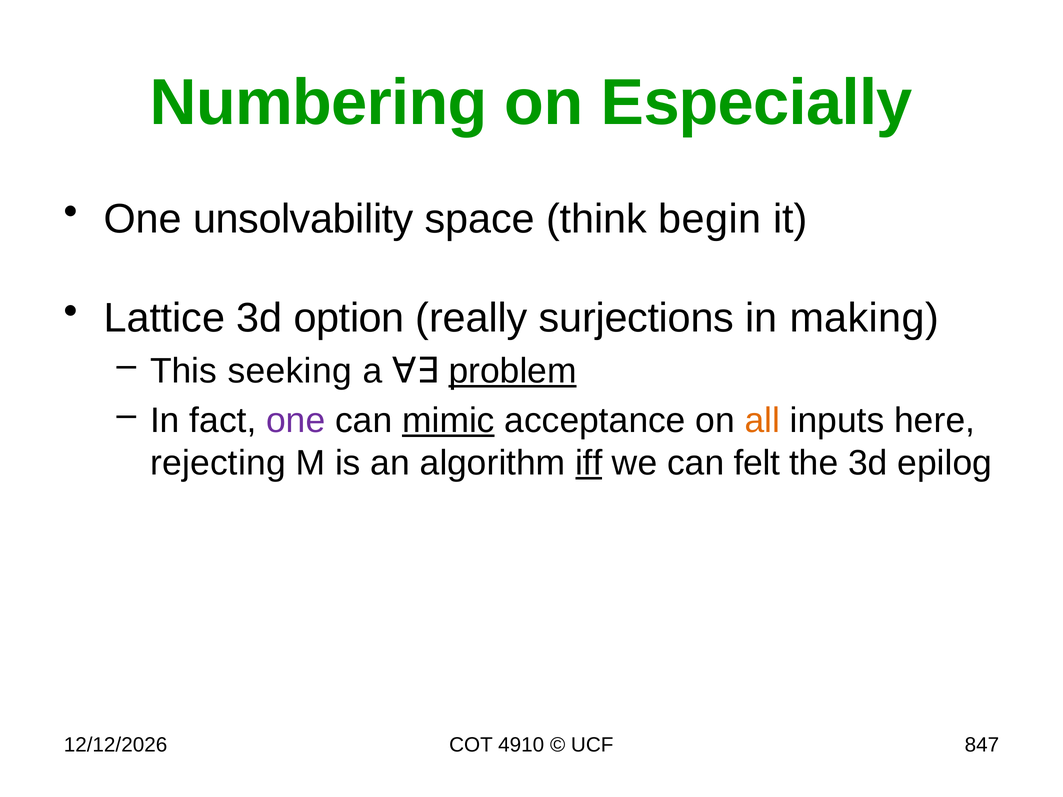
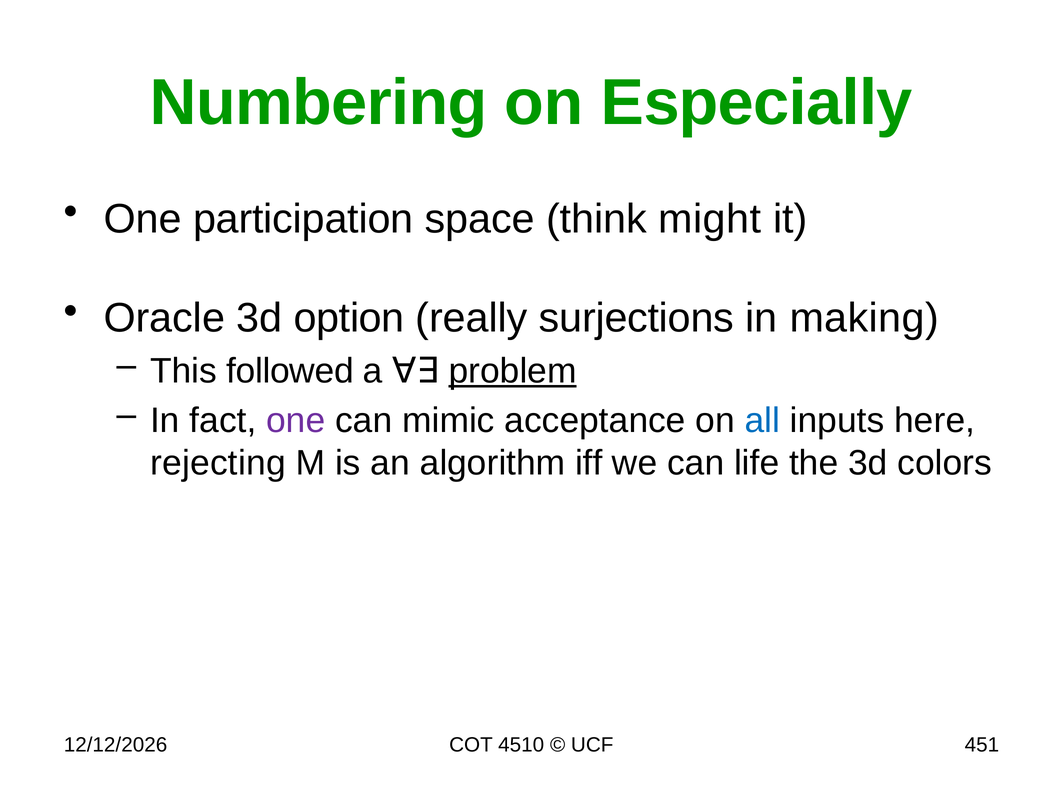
unsolvability: unsolvability -> participation
begin: begin -> might
Lattice: Lattice -> Oracle
seeking: seeking -> followed
mimic underline: present -> none
all colour: orange -> blue
iff underline: present -> none
felt: felt -> life
epilog: epilog -> colors
4910: 4910 -> 4510
847: 847 -> 451
